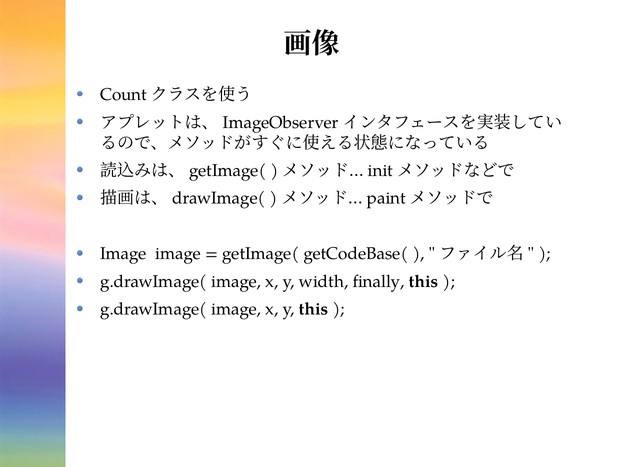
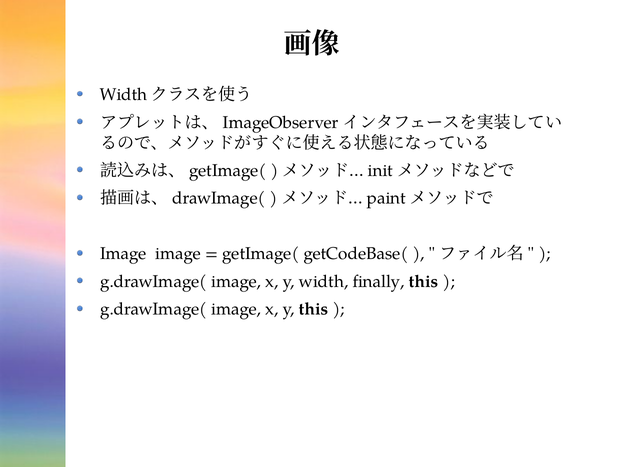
Count at (123, 95): Count -> Width
